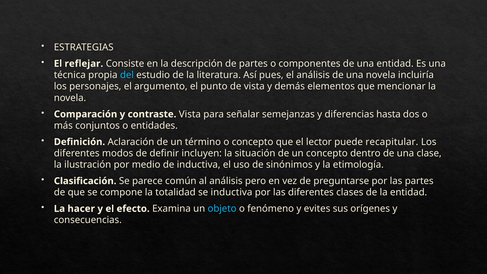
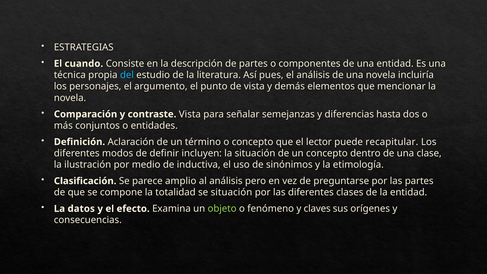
reflejar: reflejar -> cuando
común: común -> amplio
se inductiva: inductiva -> situación
hacer: hacer -> datos
objeto colour: light blue -> light green
evites: evites -> claves
